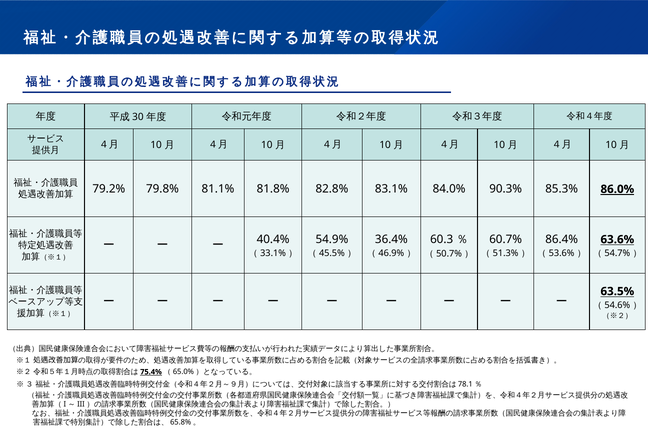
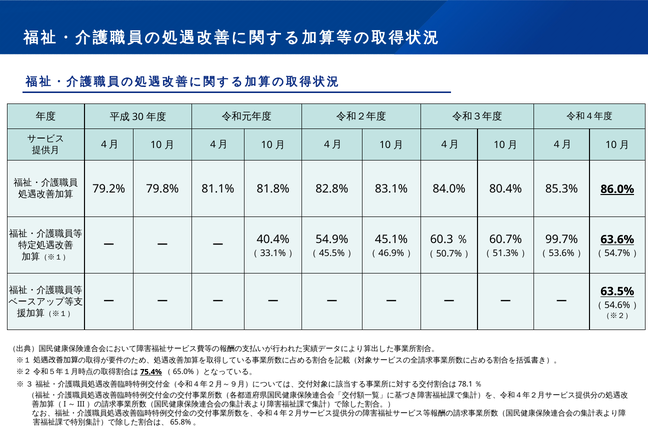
90.3%: 90.3% -> 80.4%
36.4%: 36.4% -> 45.1%
86.4%: 86.4% -> 99.7%
